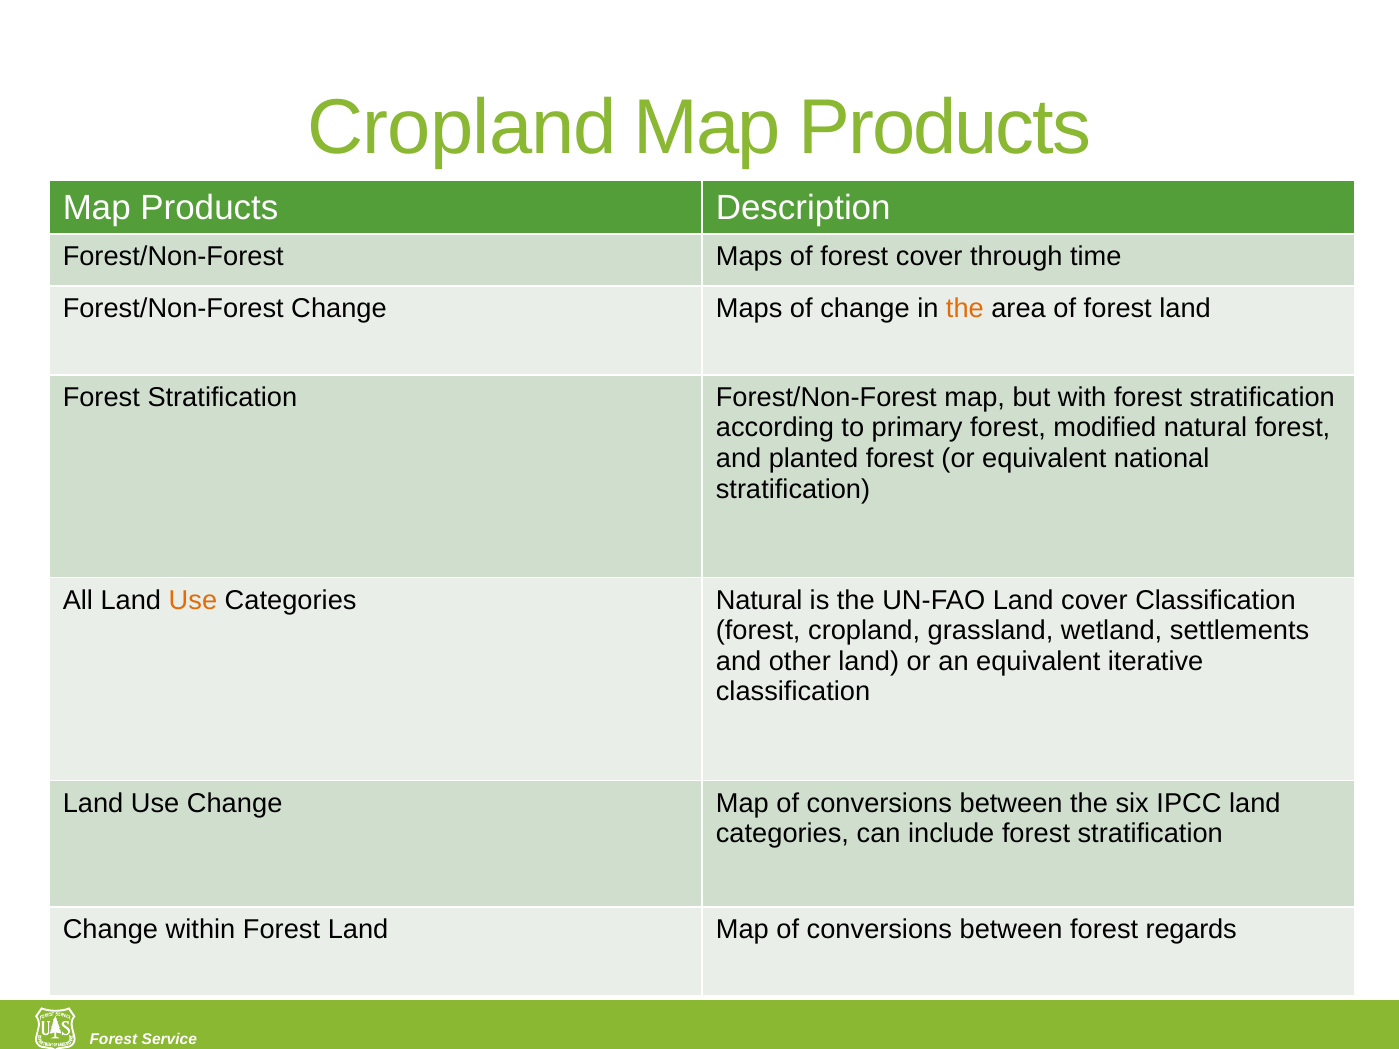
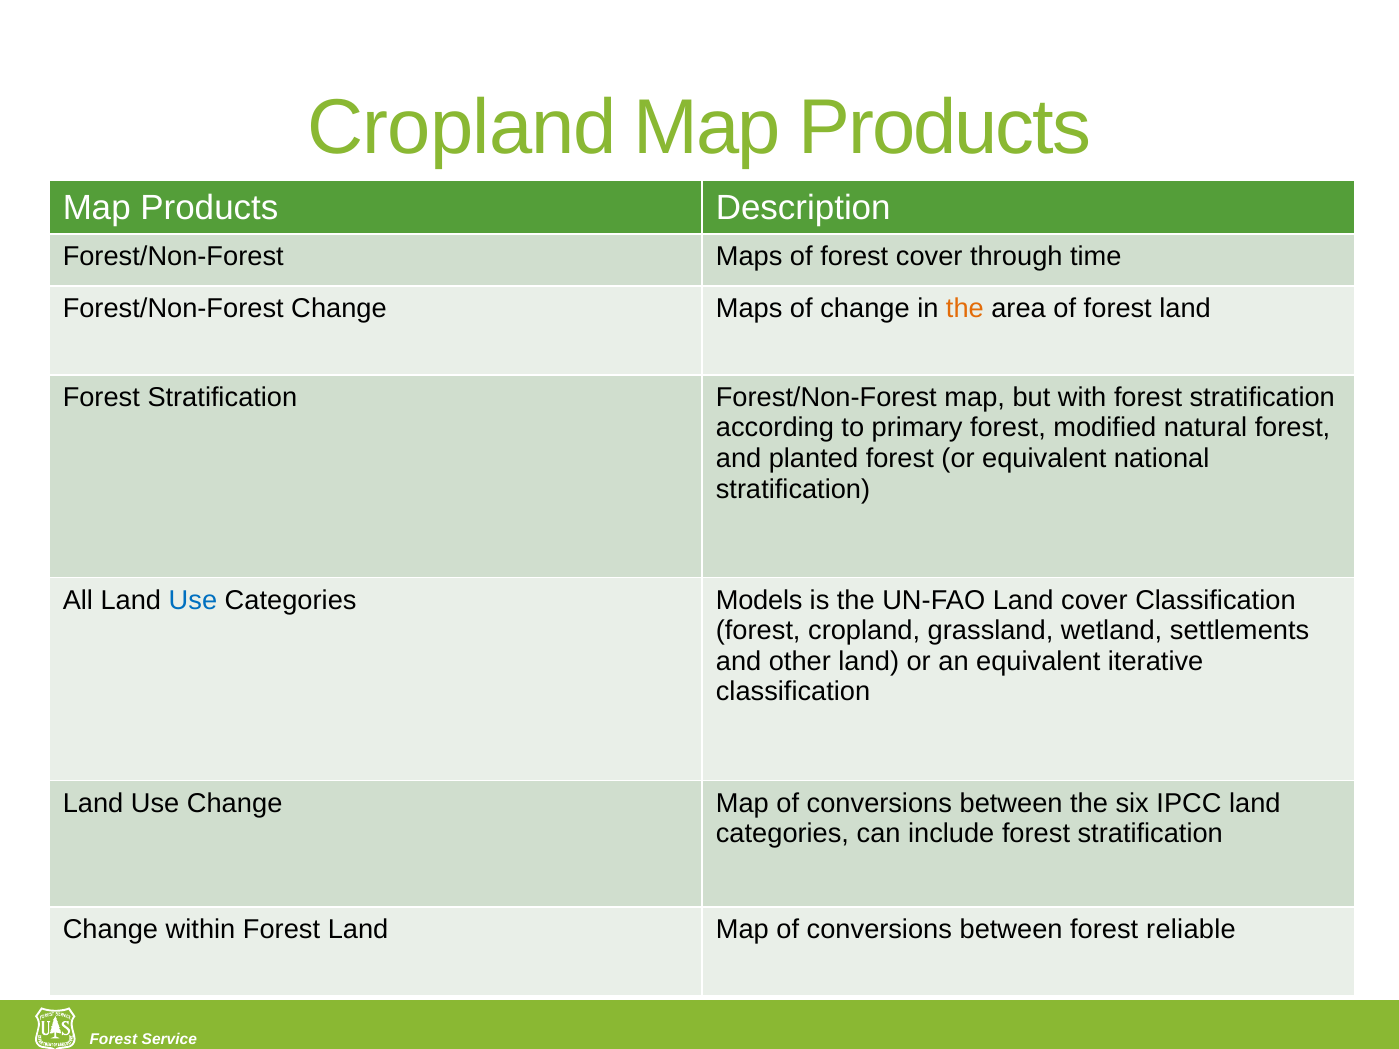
Use at (193, 600) colour: orange -> blue
Categories Natural: Natural -> Models
regards: regards -> reliable
